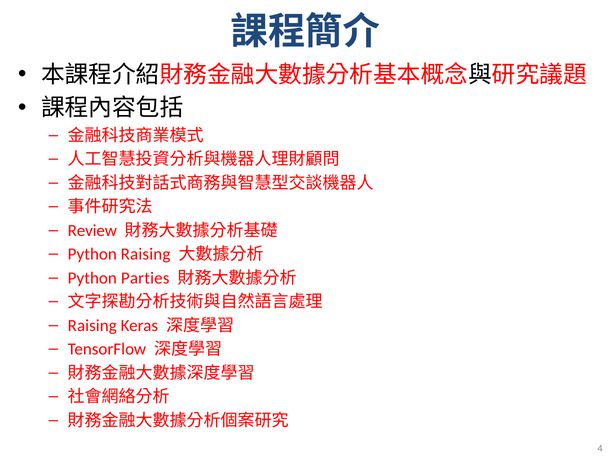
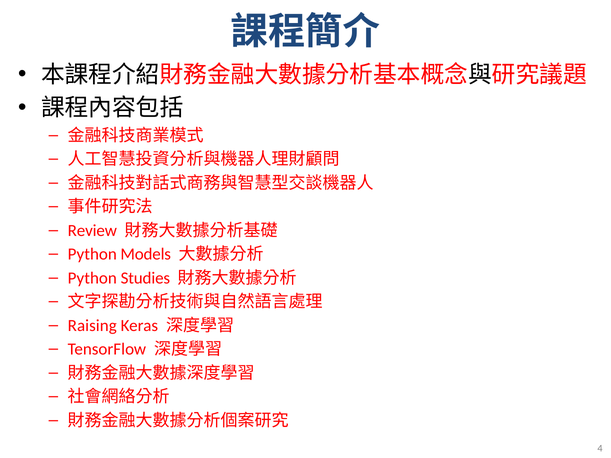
Python Raising: Raising -> Models
Parties: Parties -> Studies
